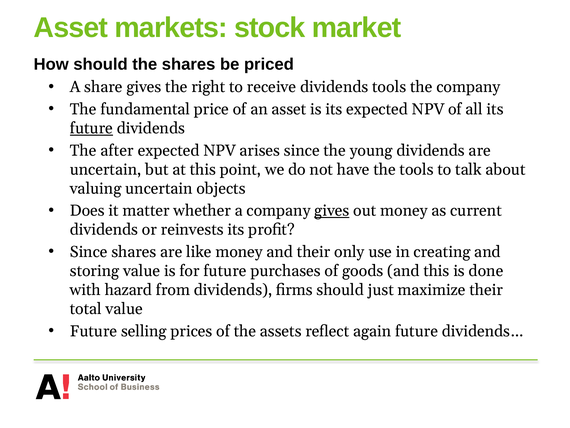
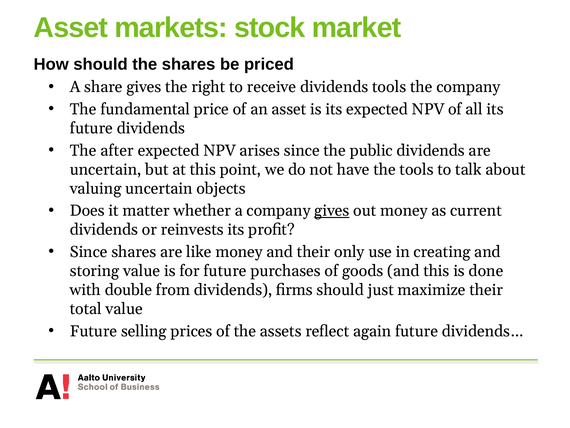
future at (91, 128) underline: present -> none
young: young -> public
hazard: hazard -> double
